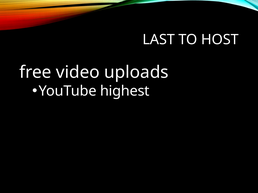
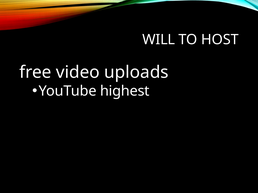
LAST: LAST -> WILL
